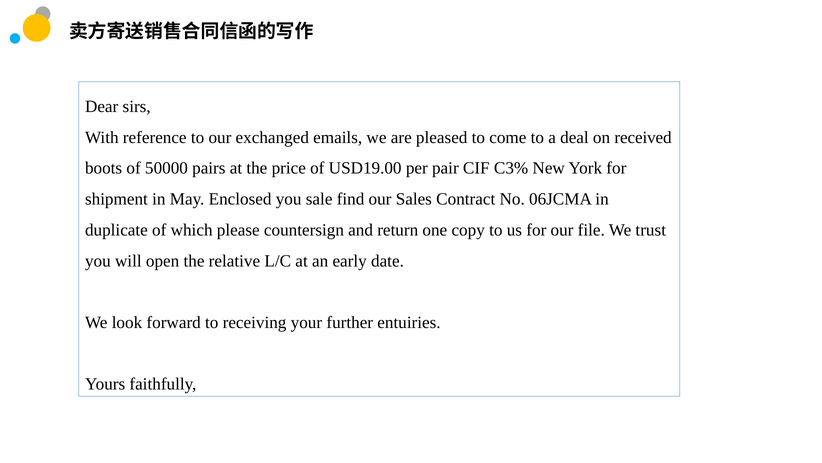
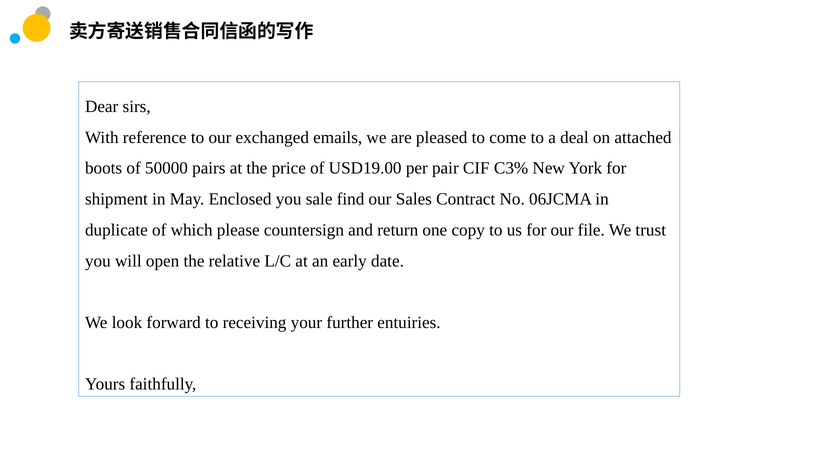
received: received -> attached
